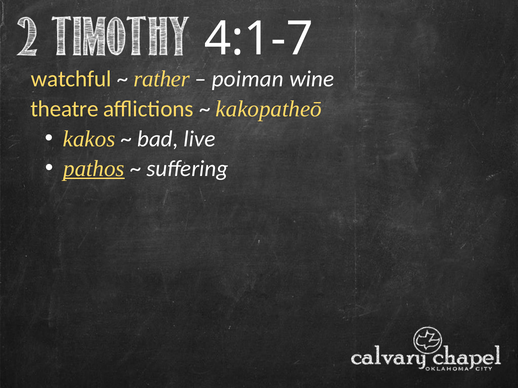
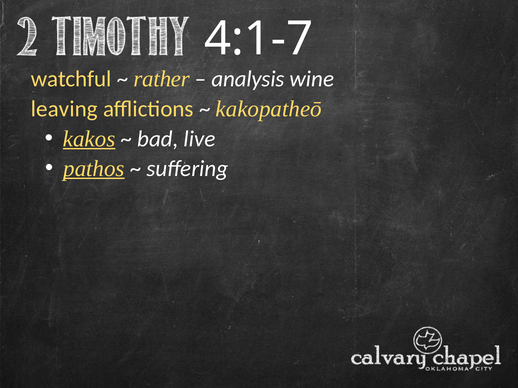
poiman: poiman -> analysis
theatre: theatre -> leaving
kakos underline: none -> present
